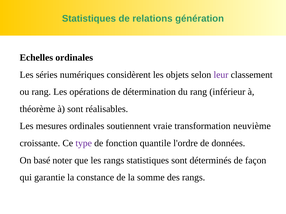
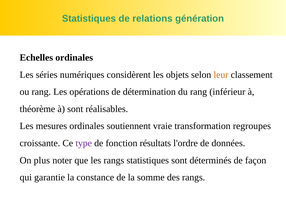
leur colour: purple -> orange
neuvième: neuvième -> regroupes
quantile: quantile -> résultats
basé: basé -> plus
